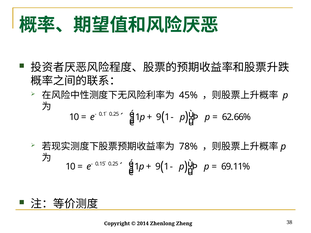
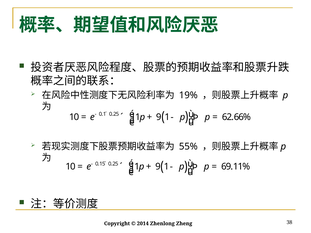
45%: 45% -> 19%
78%: 78% -> 55%
